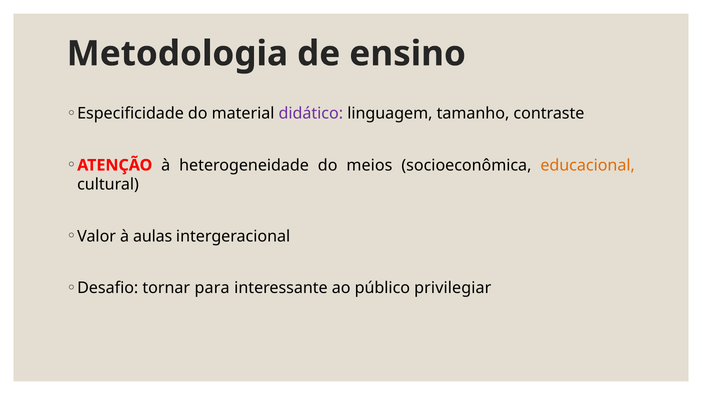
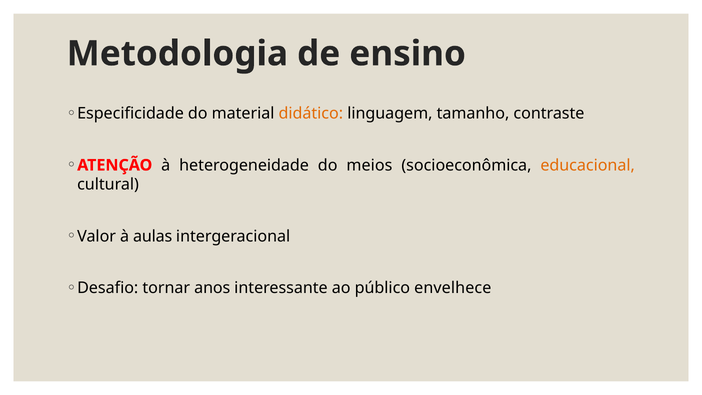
didático colour: purple -> orange
para: para -> anos
privilegiar: privilegiar -> envelhece
